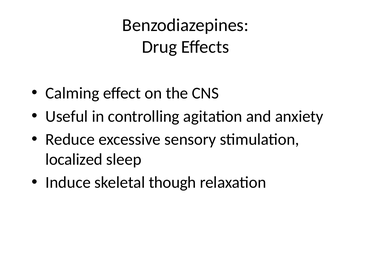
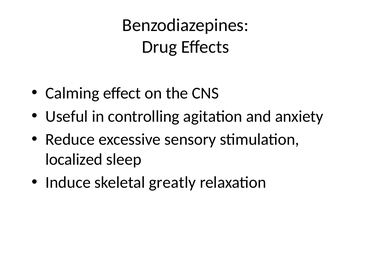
though: though -> greatly
